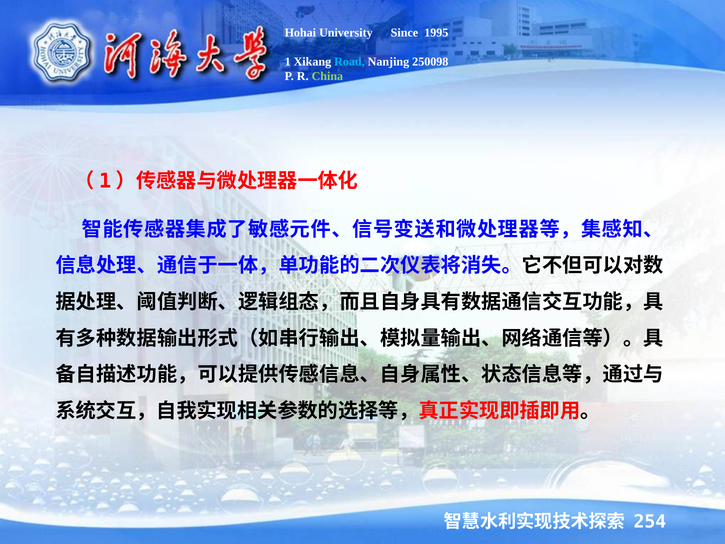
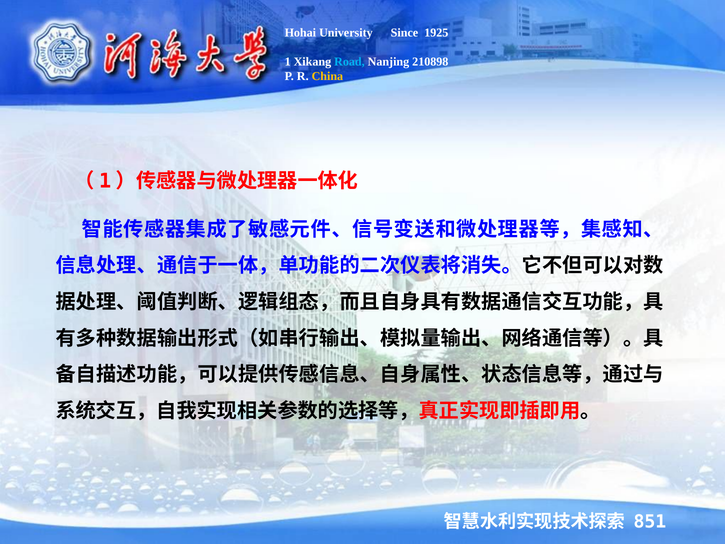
1995: 1995 -> 1925
250098: 250098 -> 210898
China colour: light green -> yellow
254: 254 -> 851
